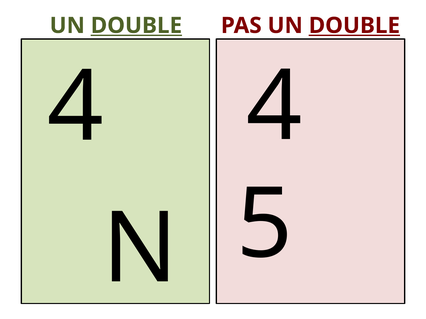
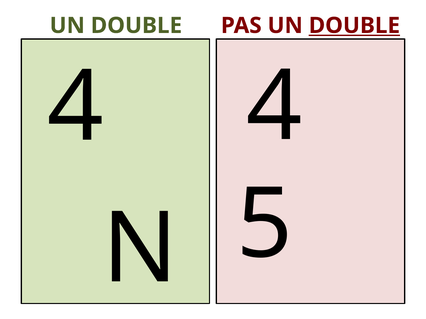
DOUBLE at (136, 26) underline: present -> none
